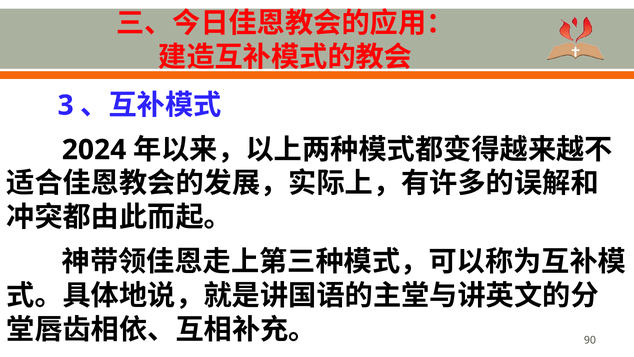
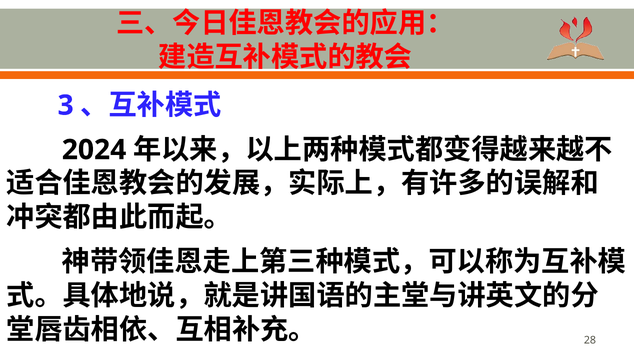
90: 90 -> 28
